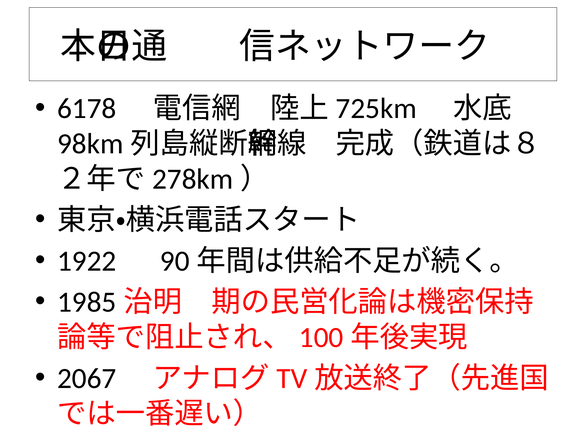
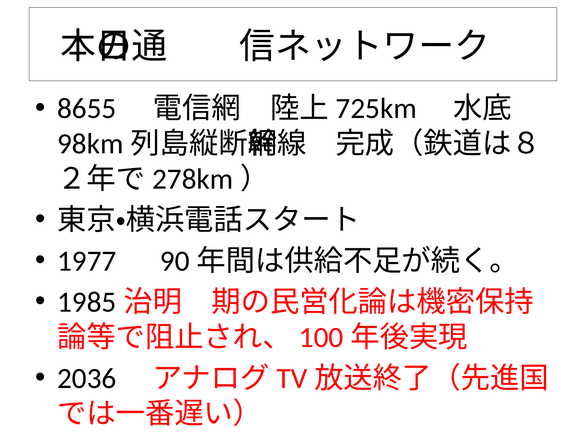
6178: 6178 -> 8655
1922: 1922 -> 1977
2067: 2067 -> 2036
